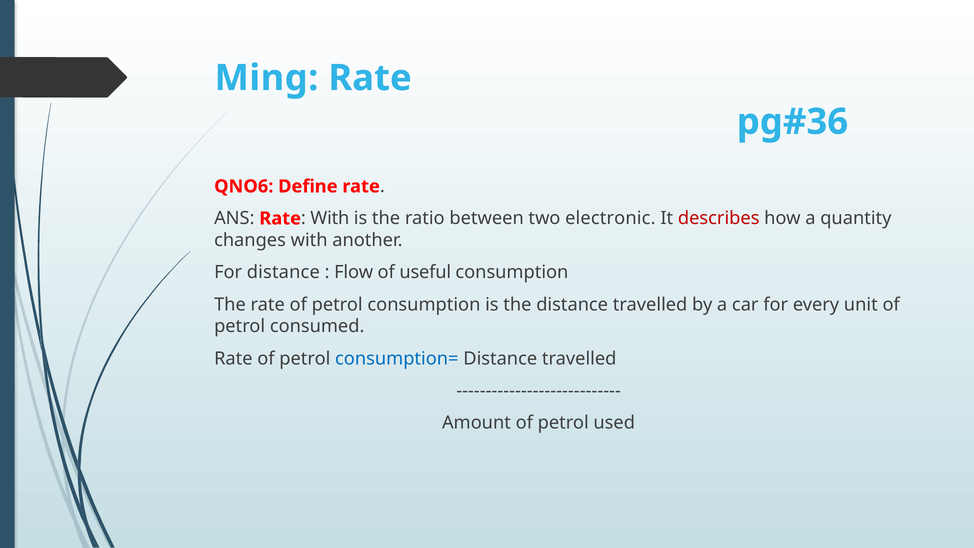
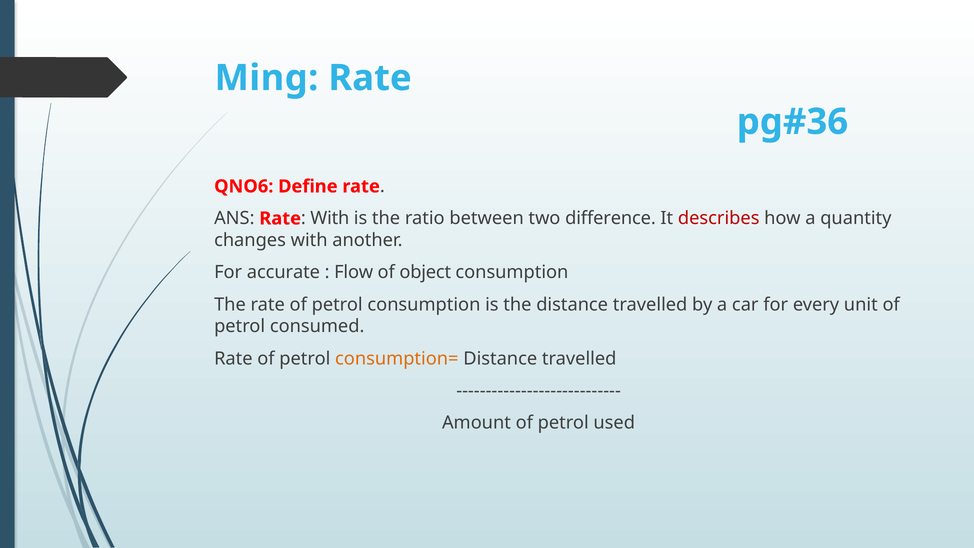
electronic: electronic -> difference
For distance: distance -> accurate
useful: useful -> object
consumption= colour: blue -> orange
